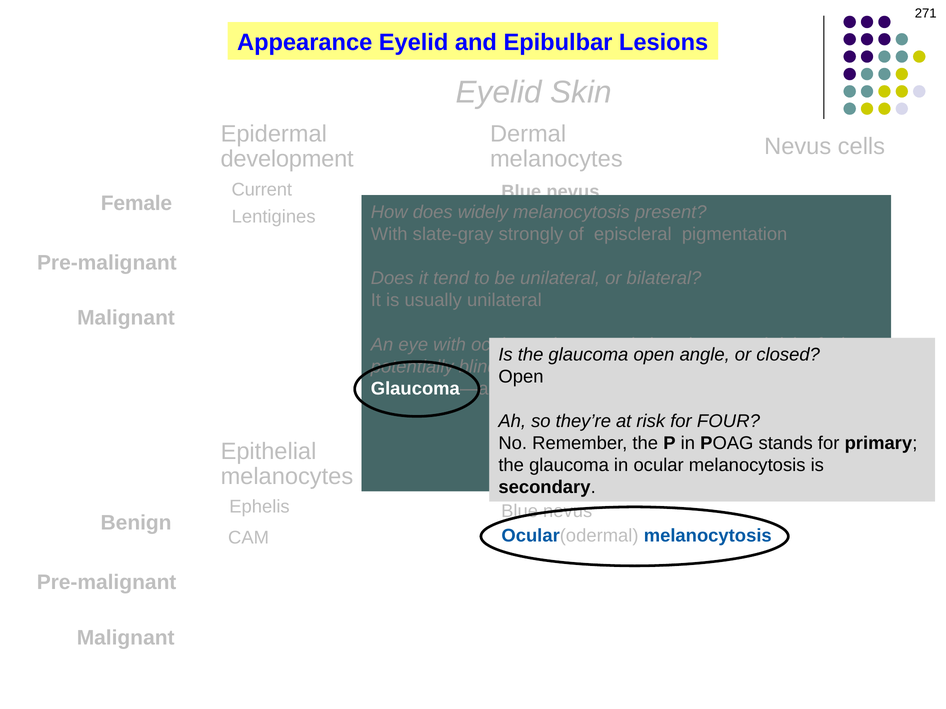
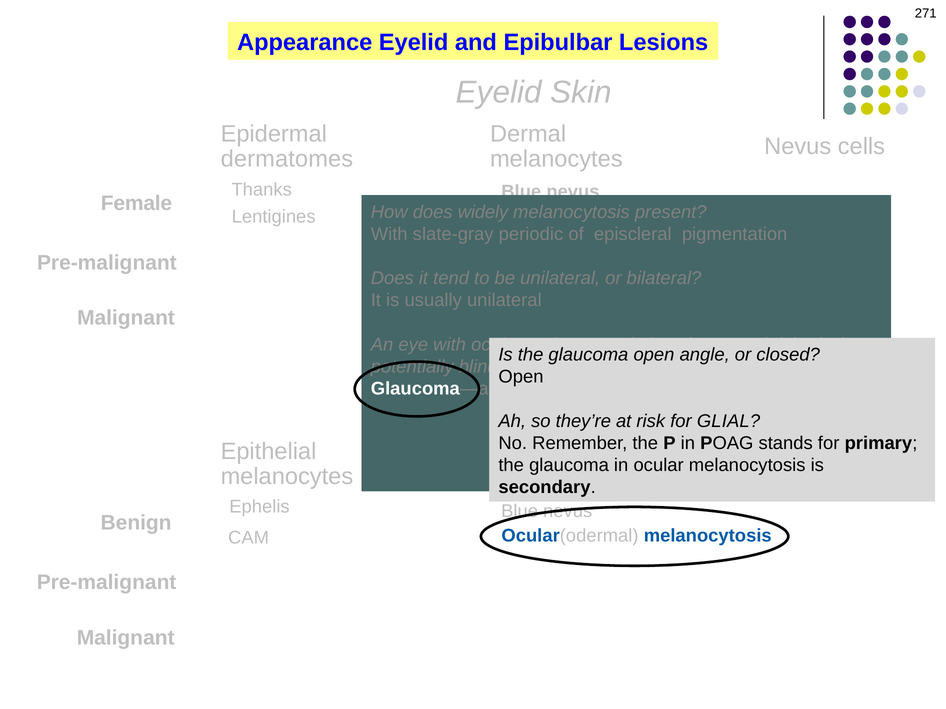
development: development -> dermatomes
Current: Current -> Thanks
strongly: strongly -> periodic
FOUR: FOUR -> GLIAL
